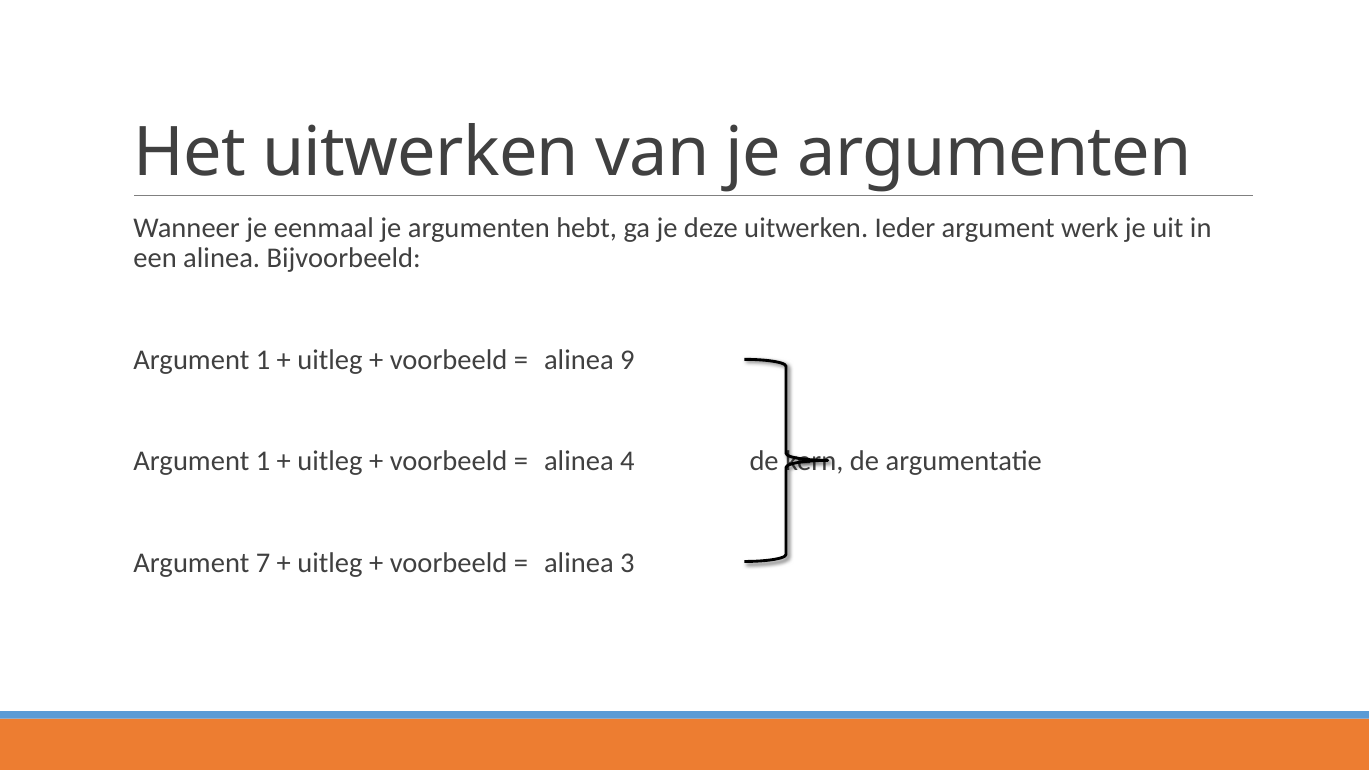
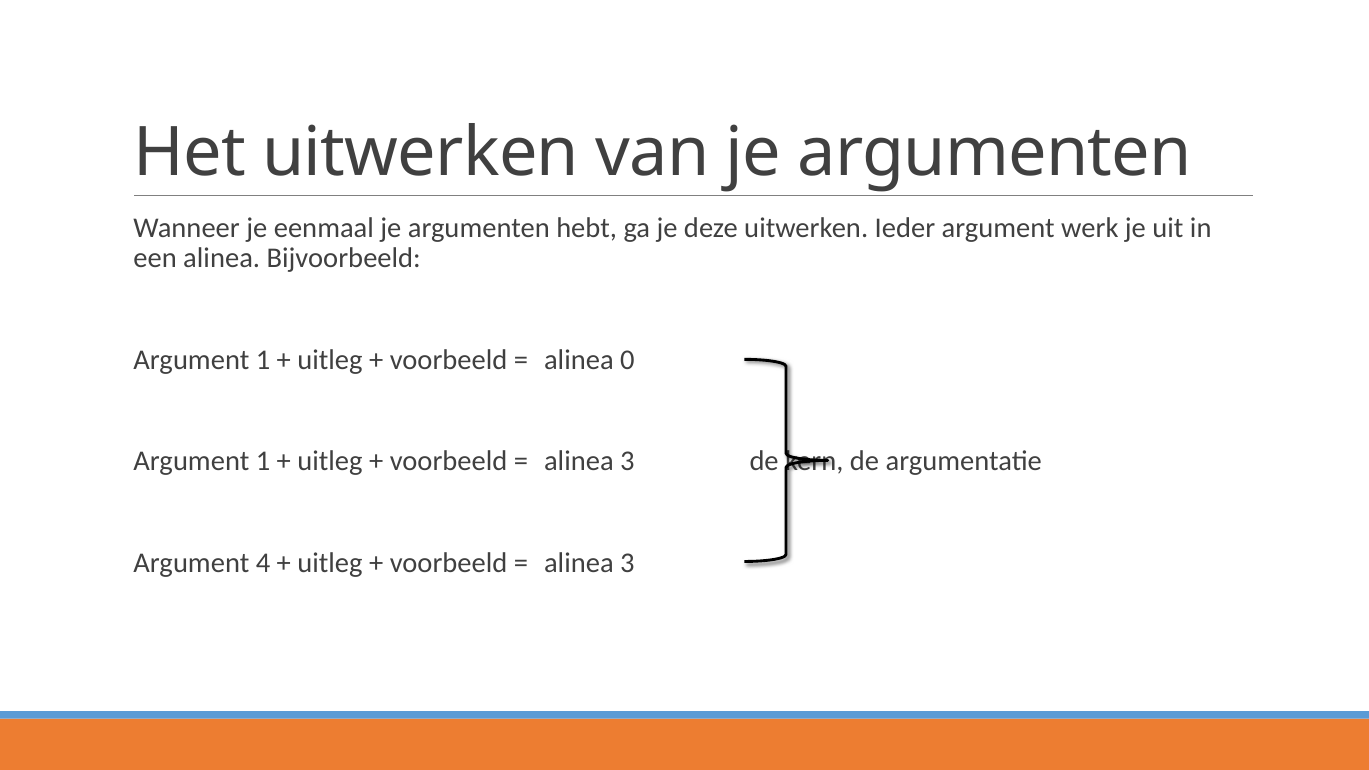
9: 9 -> 0
4 at (627, 462): 4 -> 3
7: 7 -> 4
